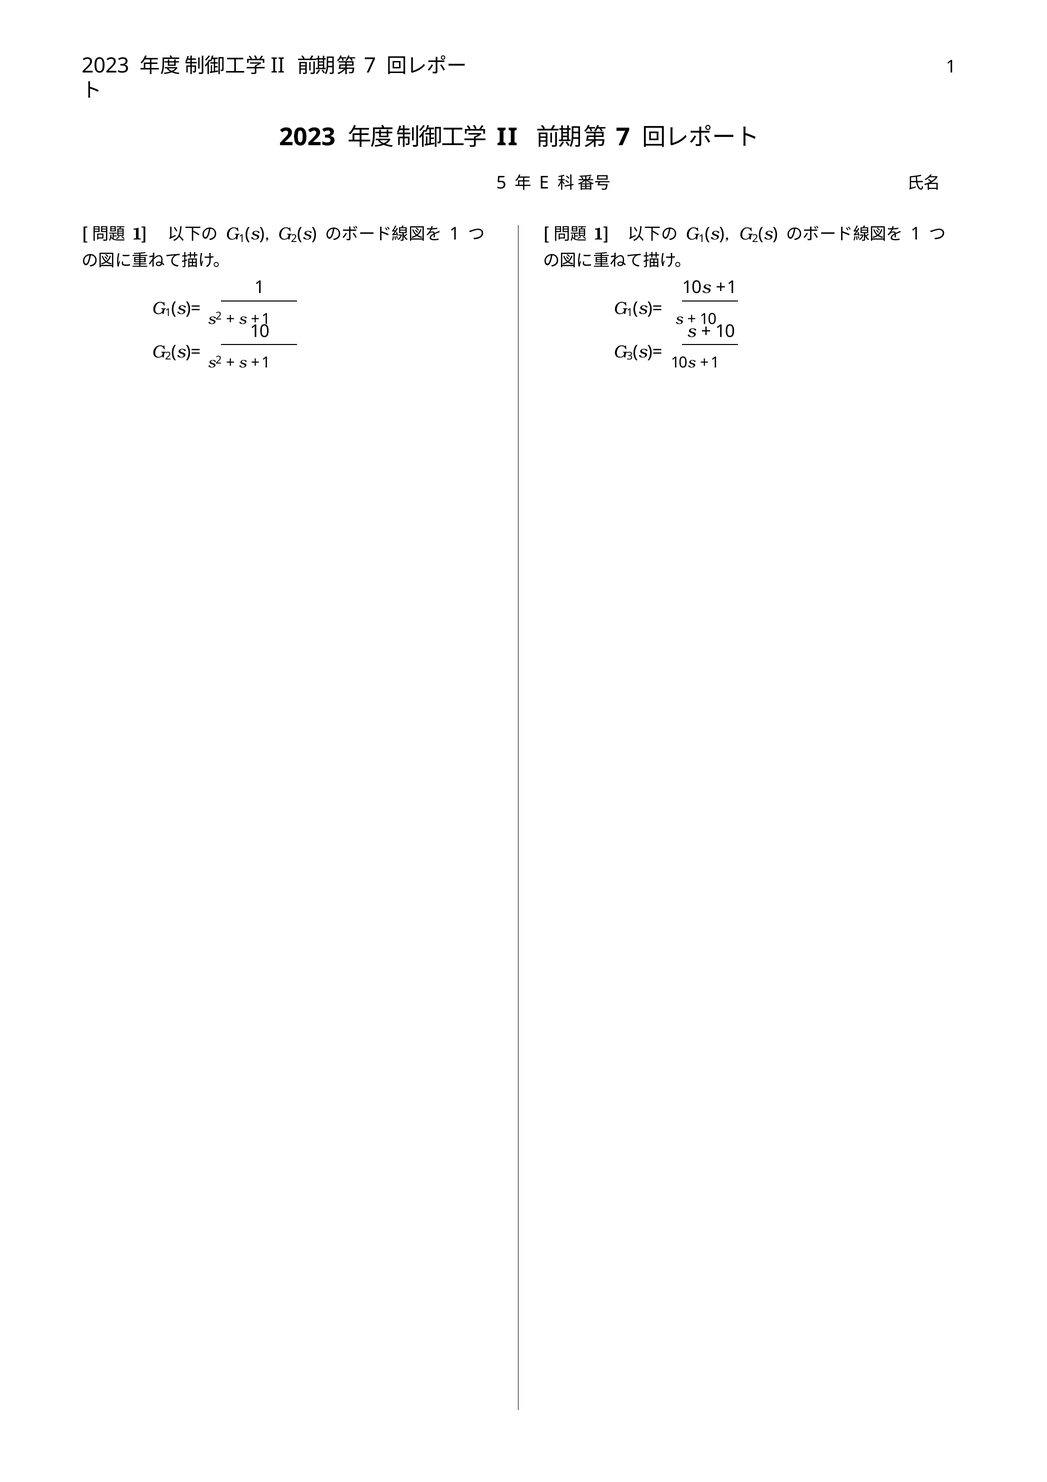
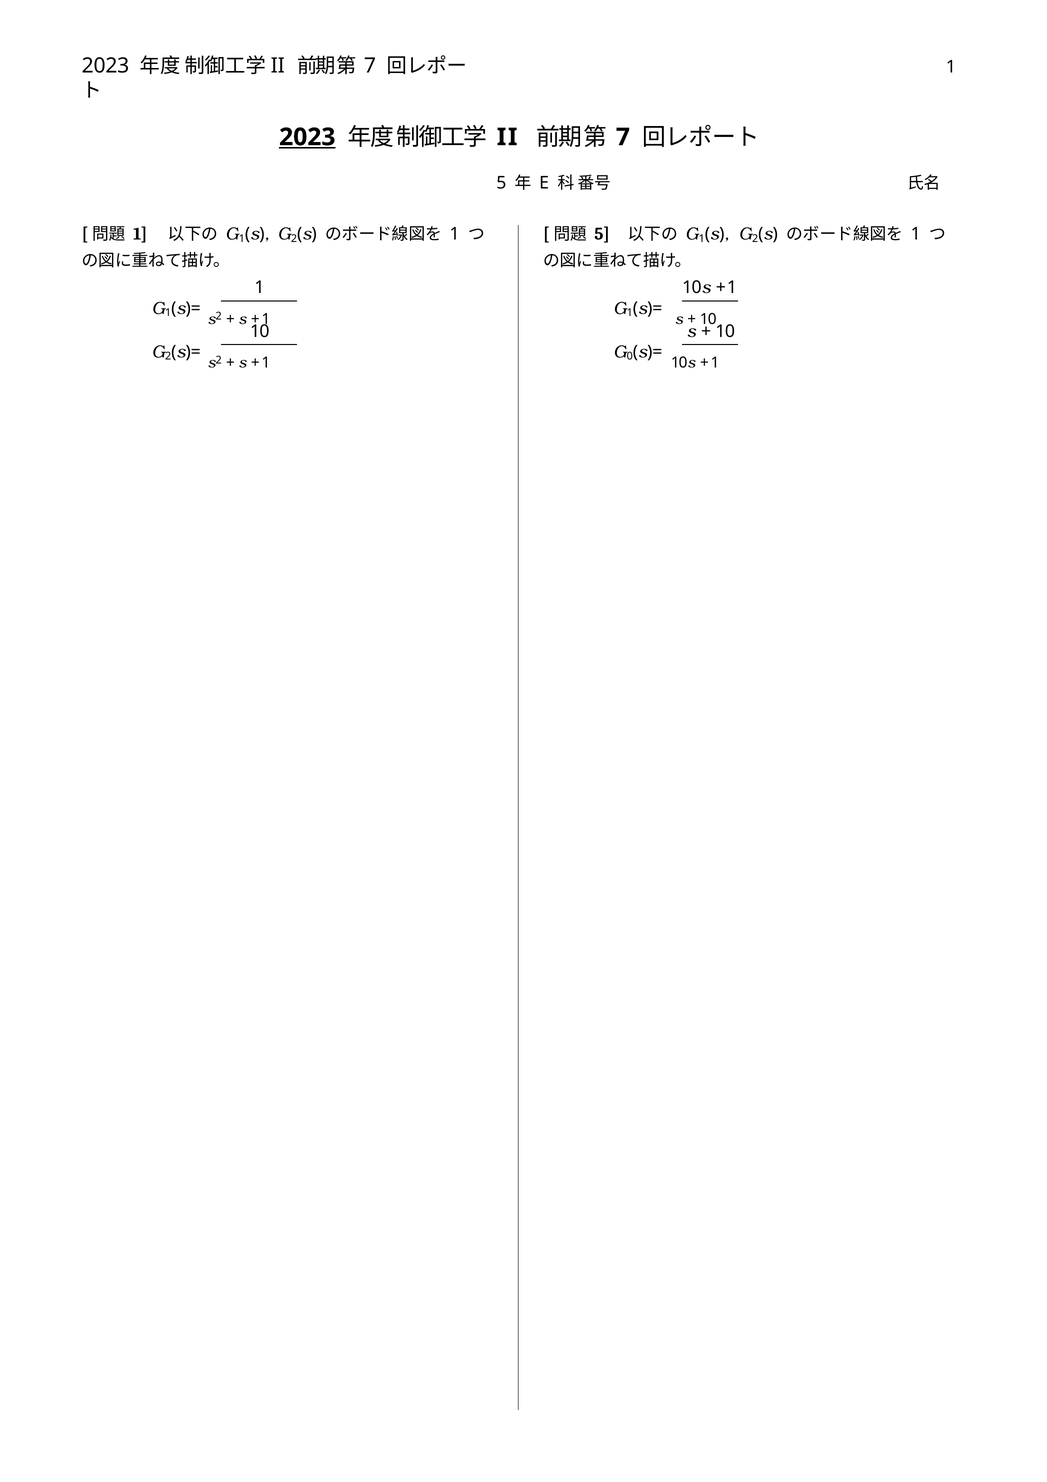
2023 at (307, 137) underline: none -> present
1 at (602, 234): 1 -> 5
3: 3 -> 0
